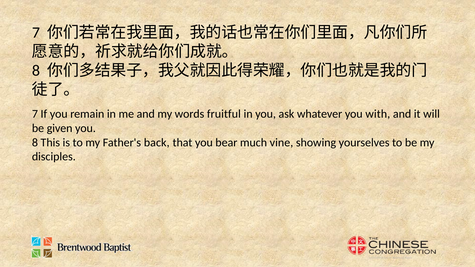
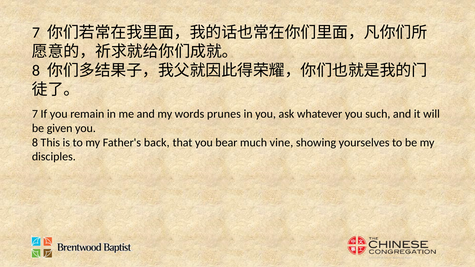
fruitful: fruitful -> prunes
with: with -> such
